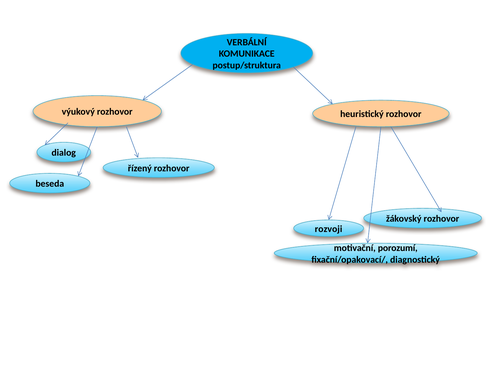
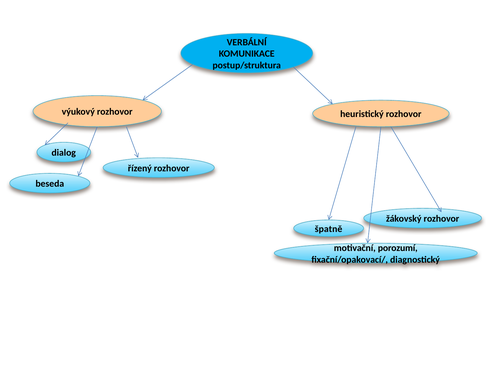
rozvoji: rozvoji -> špatně
